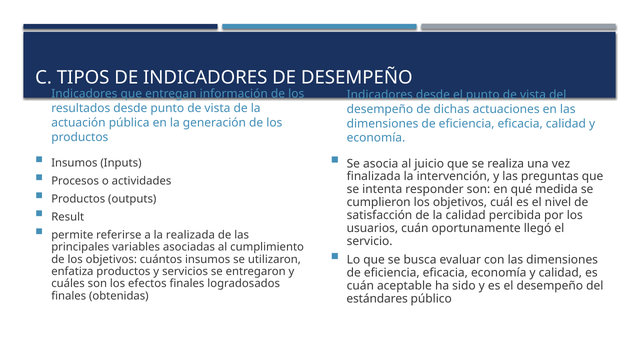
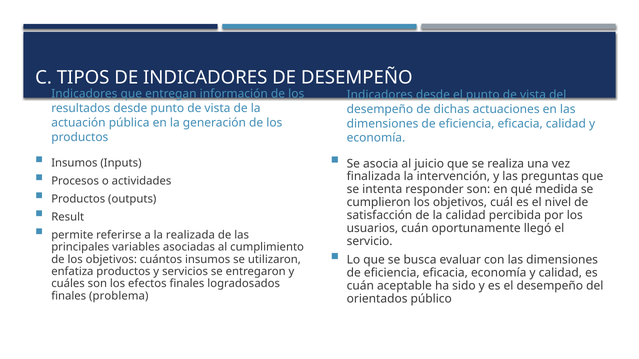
obtenidas: obtenidas -> problema
estándares: estándares -> orientados
